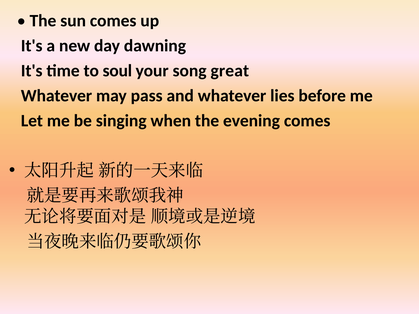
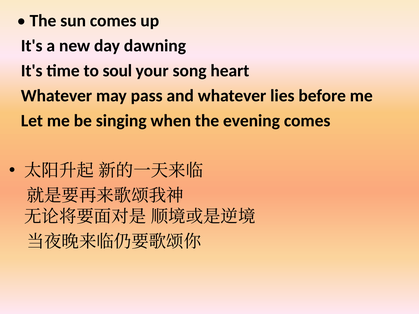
great: great -> heart
